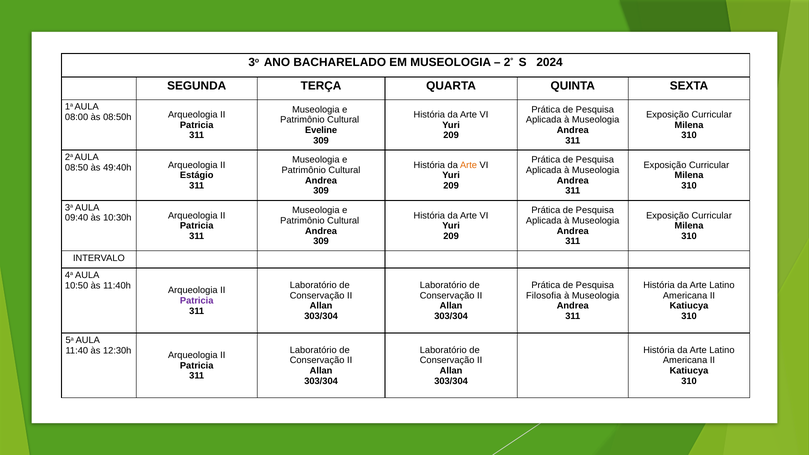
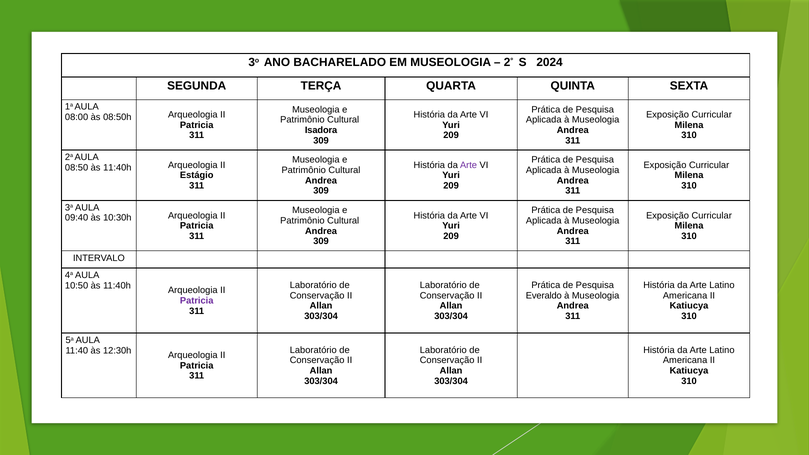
Eveline: Eveline -> Isadora
Arte at (469, 165) colour: orange -> purple
08:50 às 49:40h: 49:40h -> 11:40h
Filosofia: Filosofia -> Everaldo
